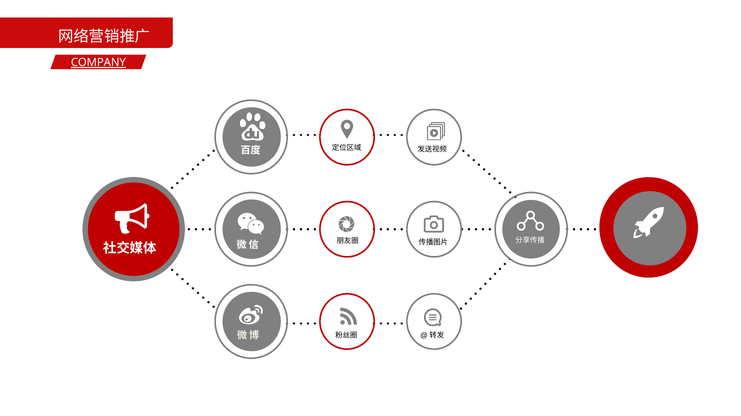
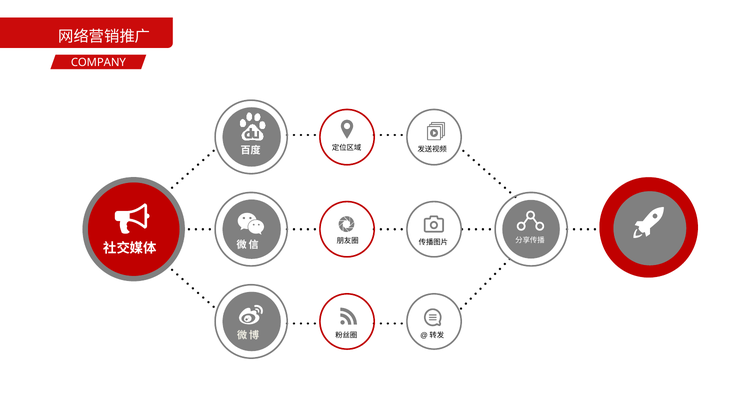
COMPANY underline: present -> none
